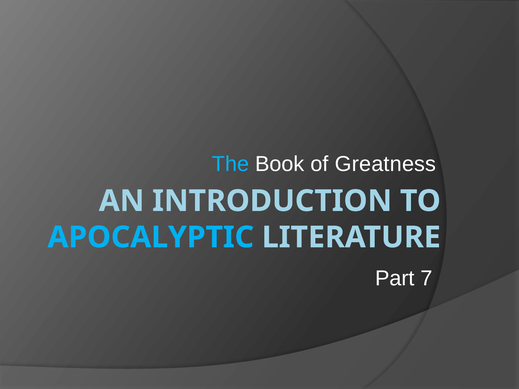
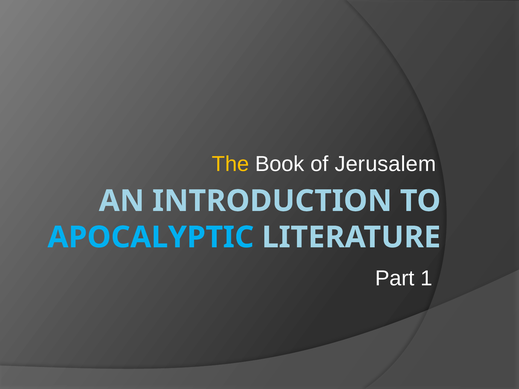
The colour: light blue -> yellow
Greatness: Greatness -> Jerusalem
7: 7 -> 1
